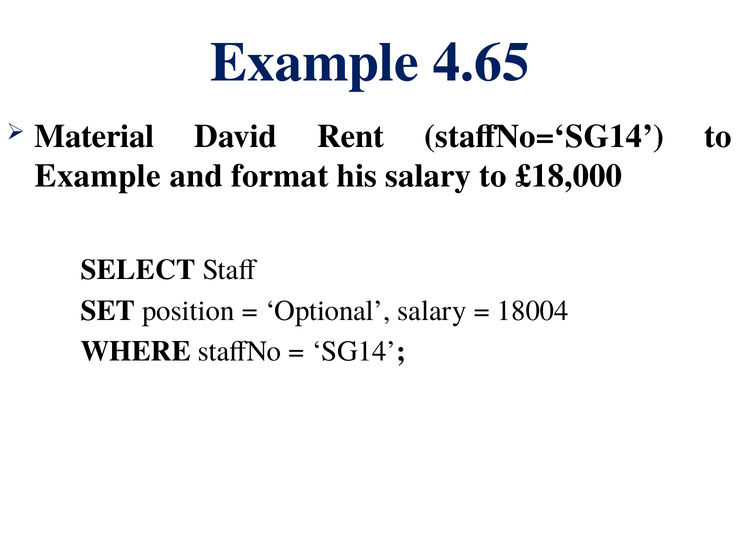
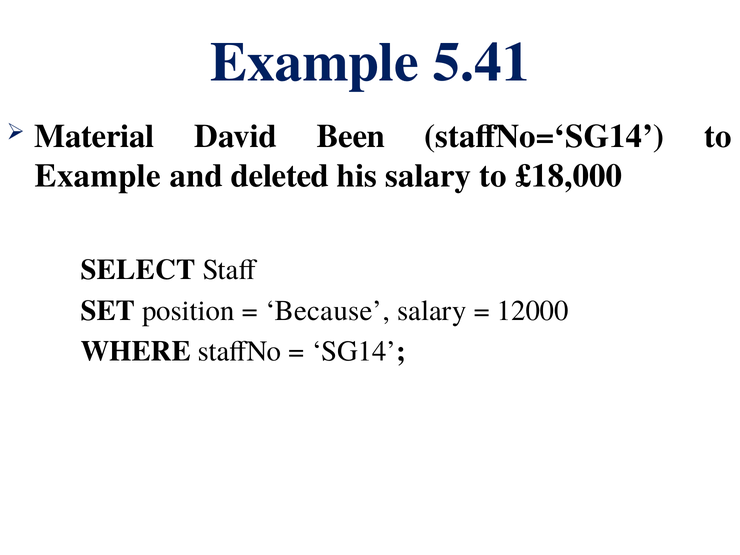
4.65: 4.65 -> 5.41
Rent: Rent -> Been
format: format -> deleted
Optional: Optional -> Because
18004: 18004 -> 12000
